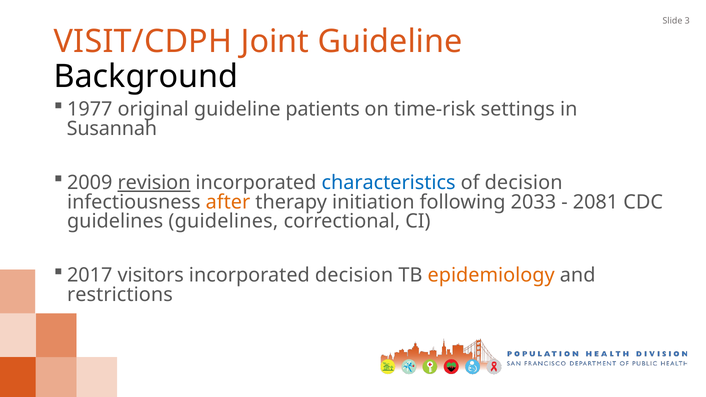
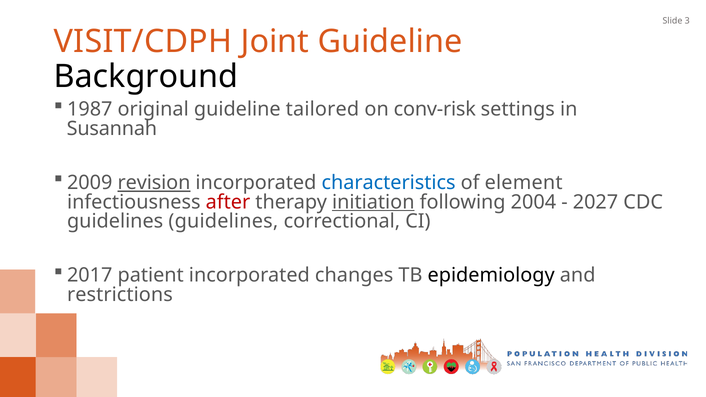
1977: 1977 -> 1987
patients: patients -> tailored
time-risk: time-risk -> conv-risk
of decision: decision -> element
after colour: orange -> red
initiation underline: none -> present
2033: 2033 -> 2004
2081: 2081 -> 2027
visitors: visitors -> patient
incorporated decision: decision -> changes
epidemiology colour: orange -> black
